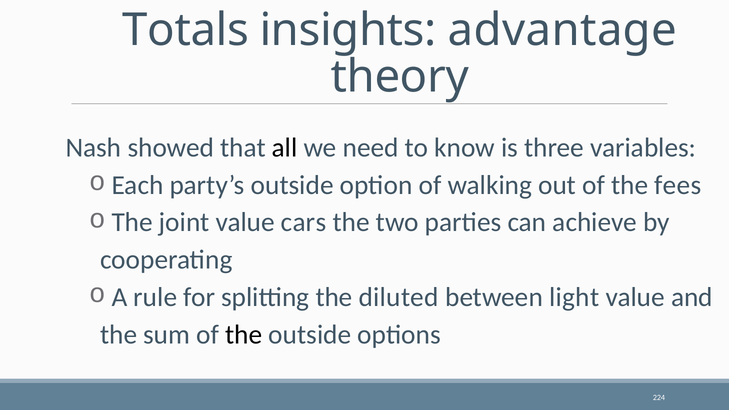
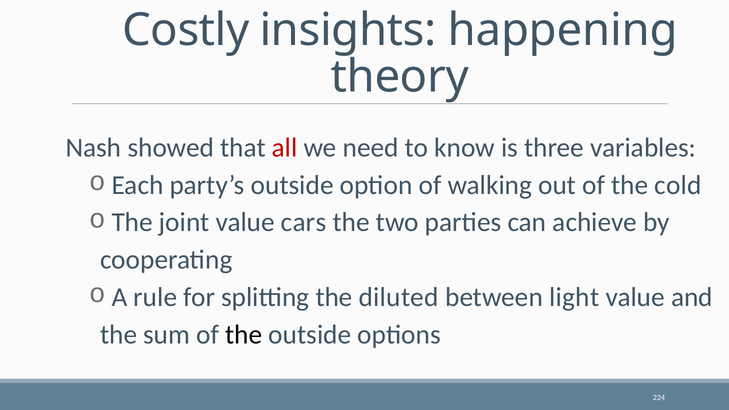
Totals: Totals -> Costly
advantage: advantage -> happening
all colour: black -> red
fees: fees -> cold
